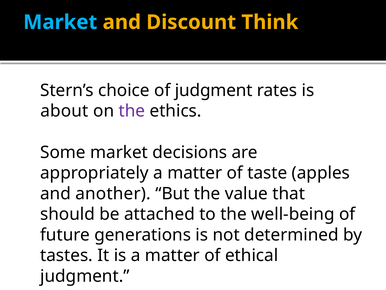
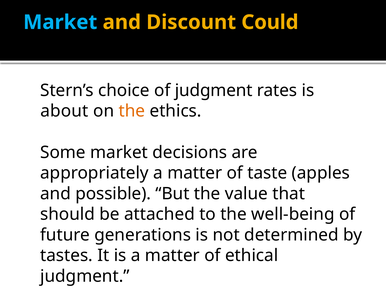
Think: Think -> Could
the at (132, 111) colour: purple -> orange
another: another -> possible
